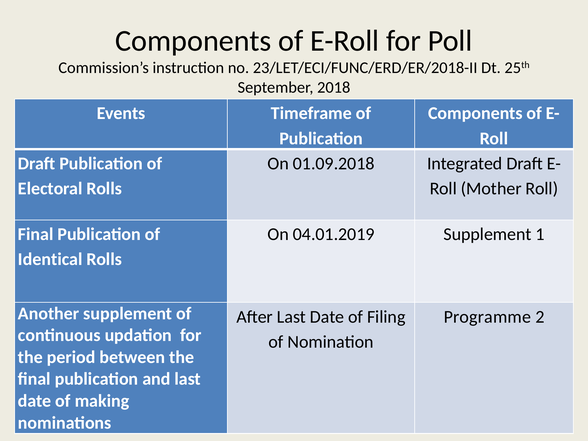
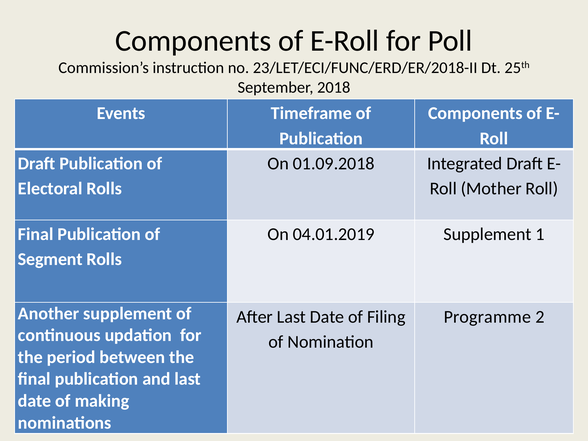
Identical: Identical -> Segment
